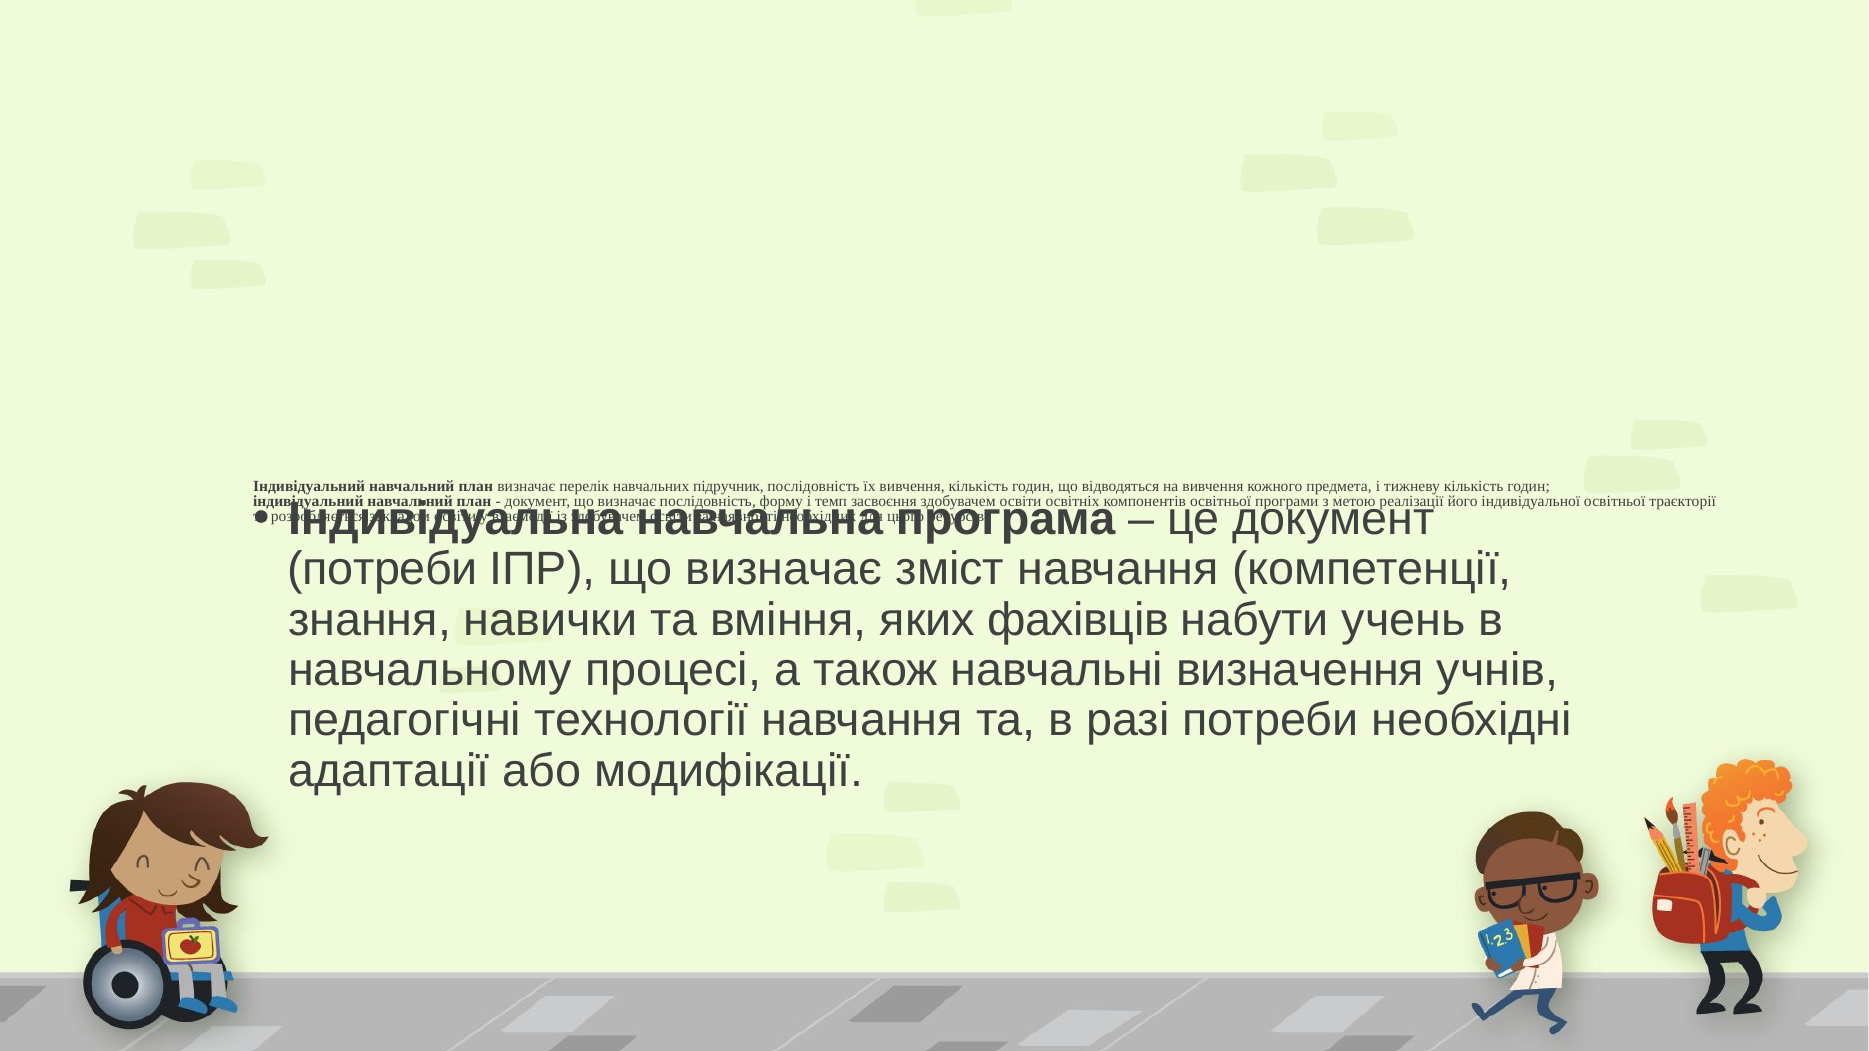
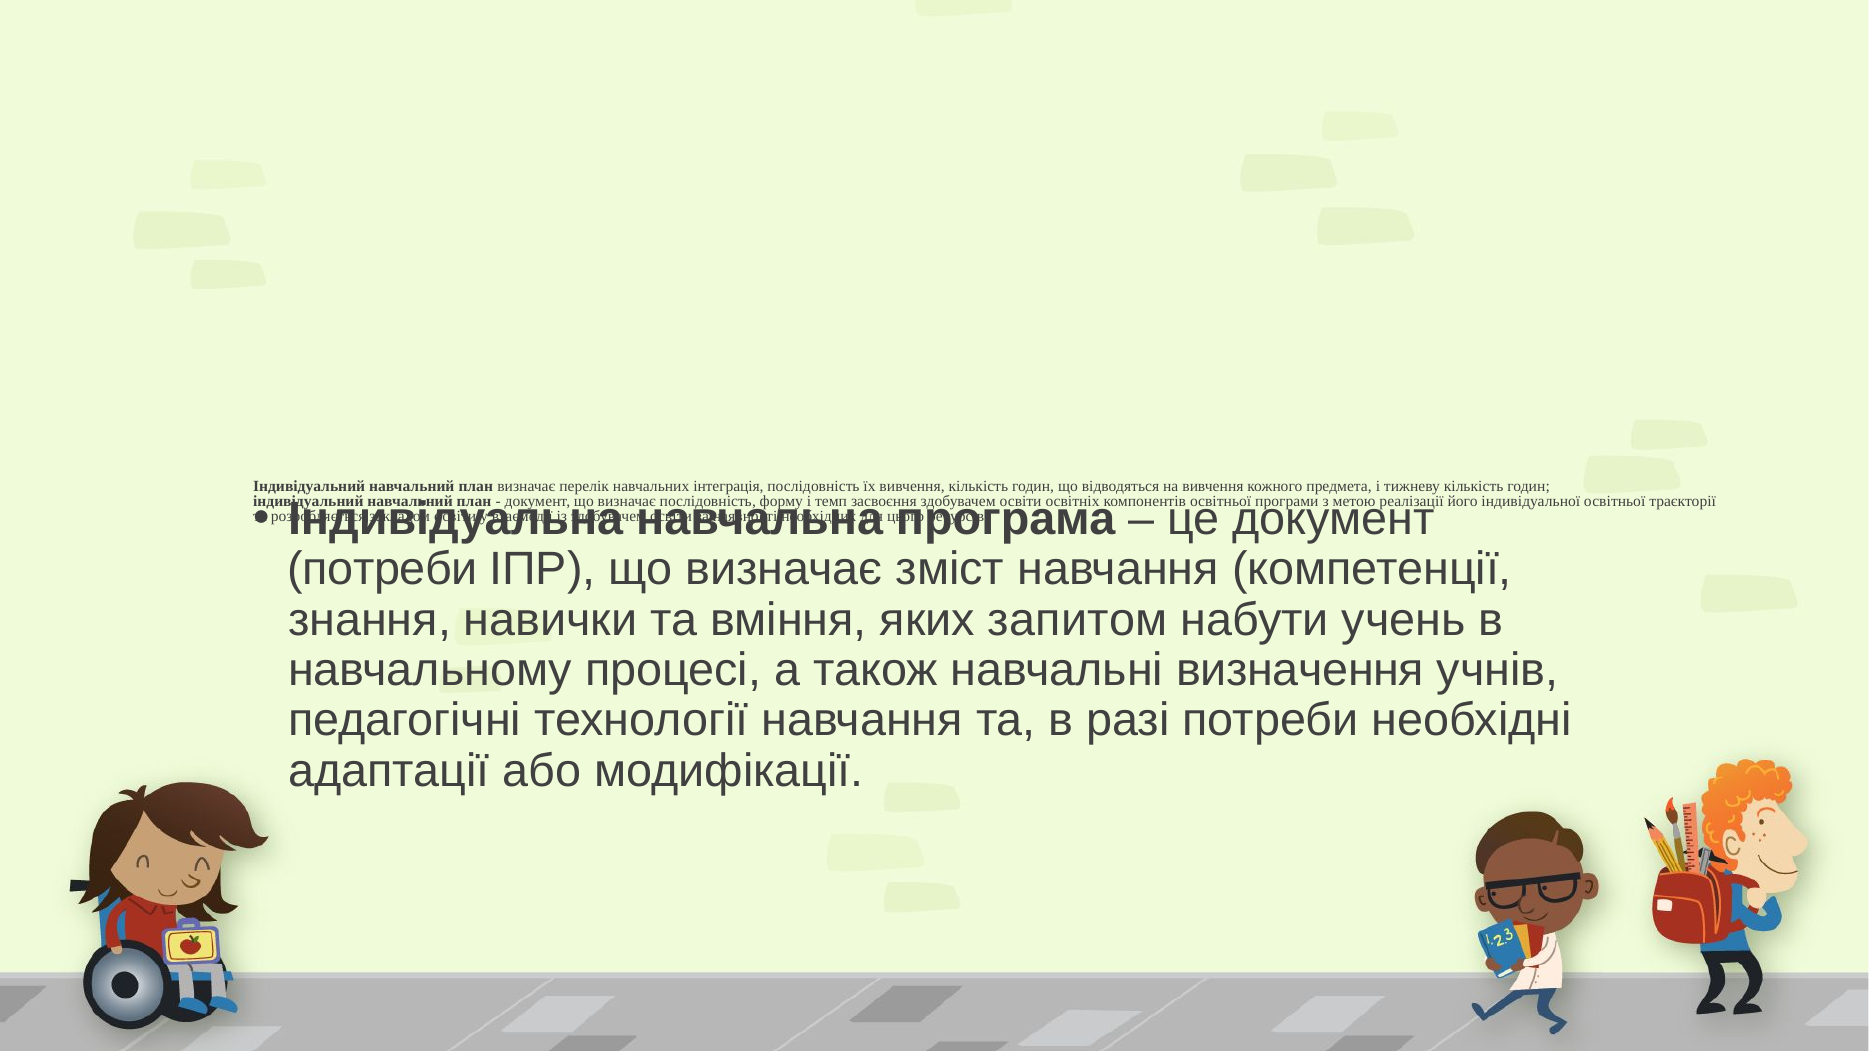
підручник: підручник -> інтеграція
фахівців: фахівців -> запитом
